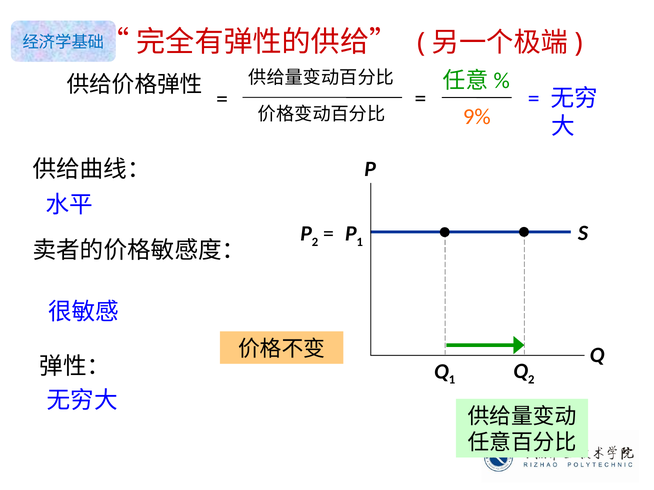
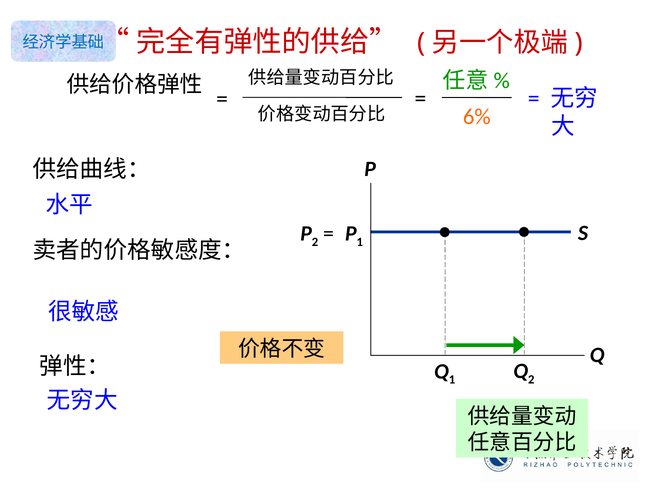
9%: 9% -> 6%
